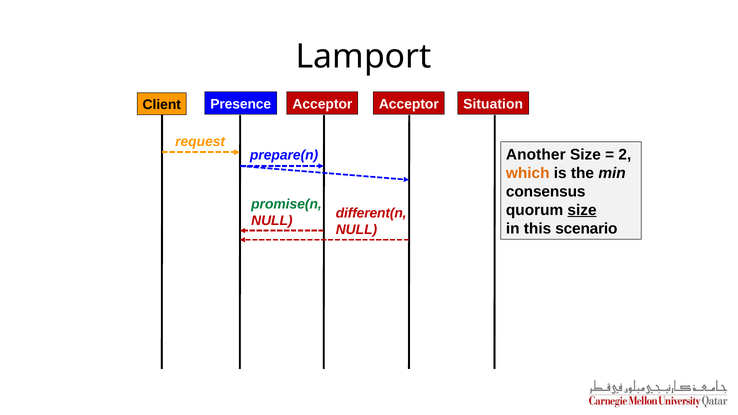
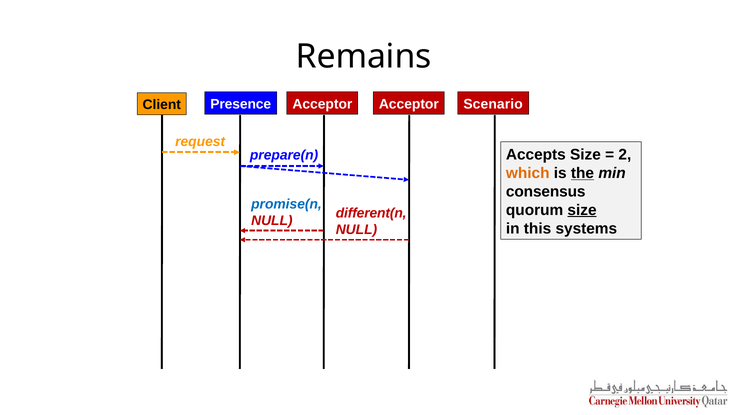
Lamport: Lamport -> Remains
Situation: Situation -> Scenario
Another: Another -> Accepts
the underline: none -> present
promise(n colour: green -> blue
scenario: scenario -> systems
